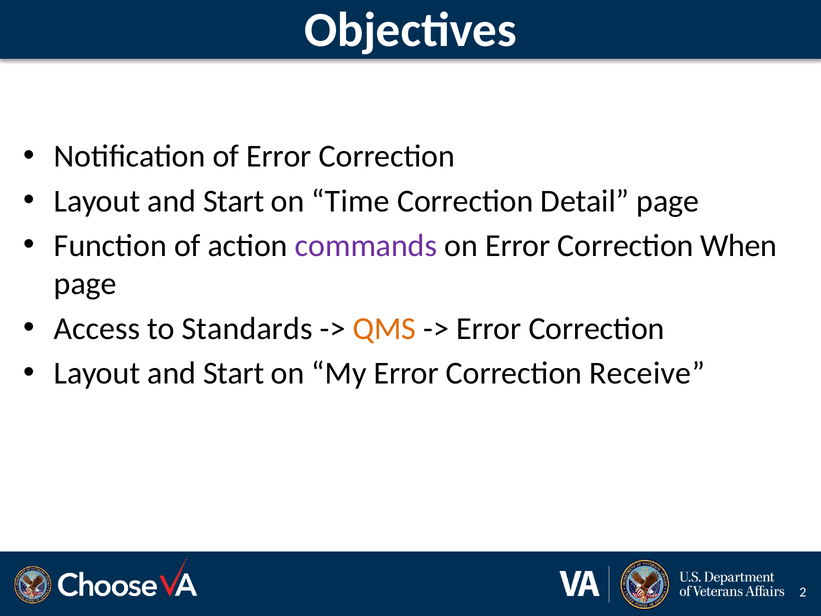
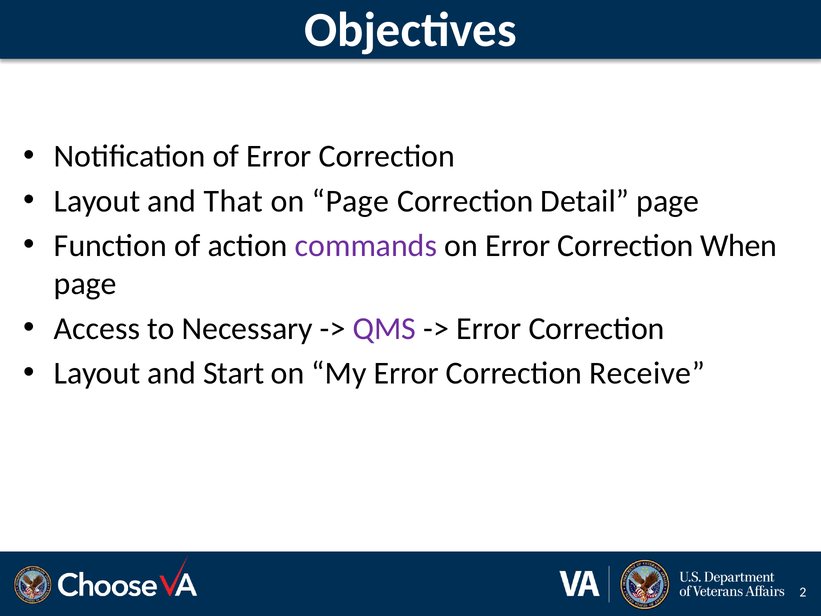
Start at (234, 201): Start -> That
on Time: Time -> Page
Standards: Standards -> Necessary
QMS colour: orange -> purple
